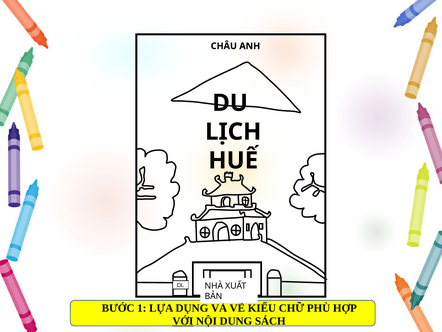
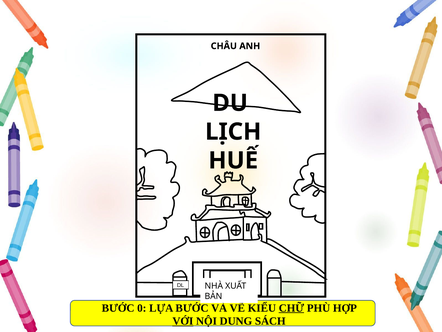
1: 1 -> 0
LỰA DỤNG: DỤNG -> BƯỚC
CHỮ underline: none -> present
